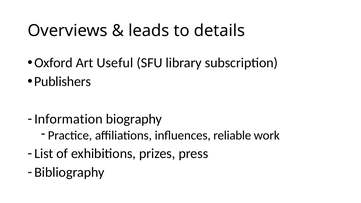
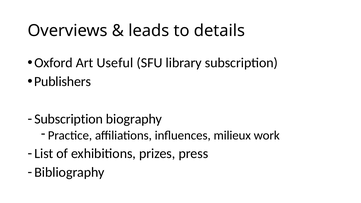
Information at (68, 119): Information -> Subscription
reliable: reliable -> milieux
